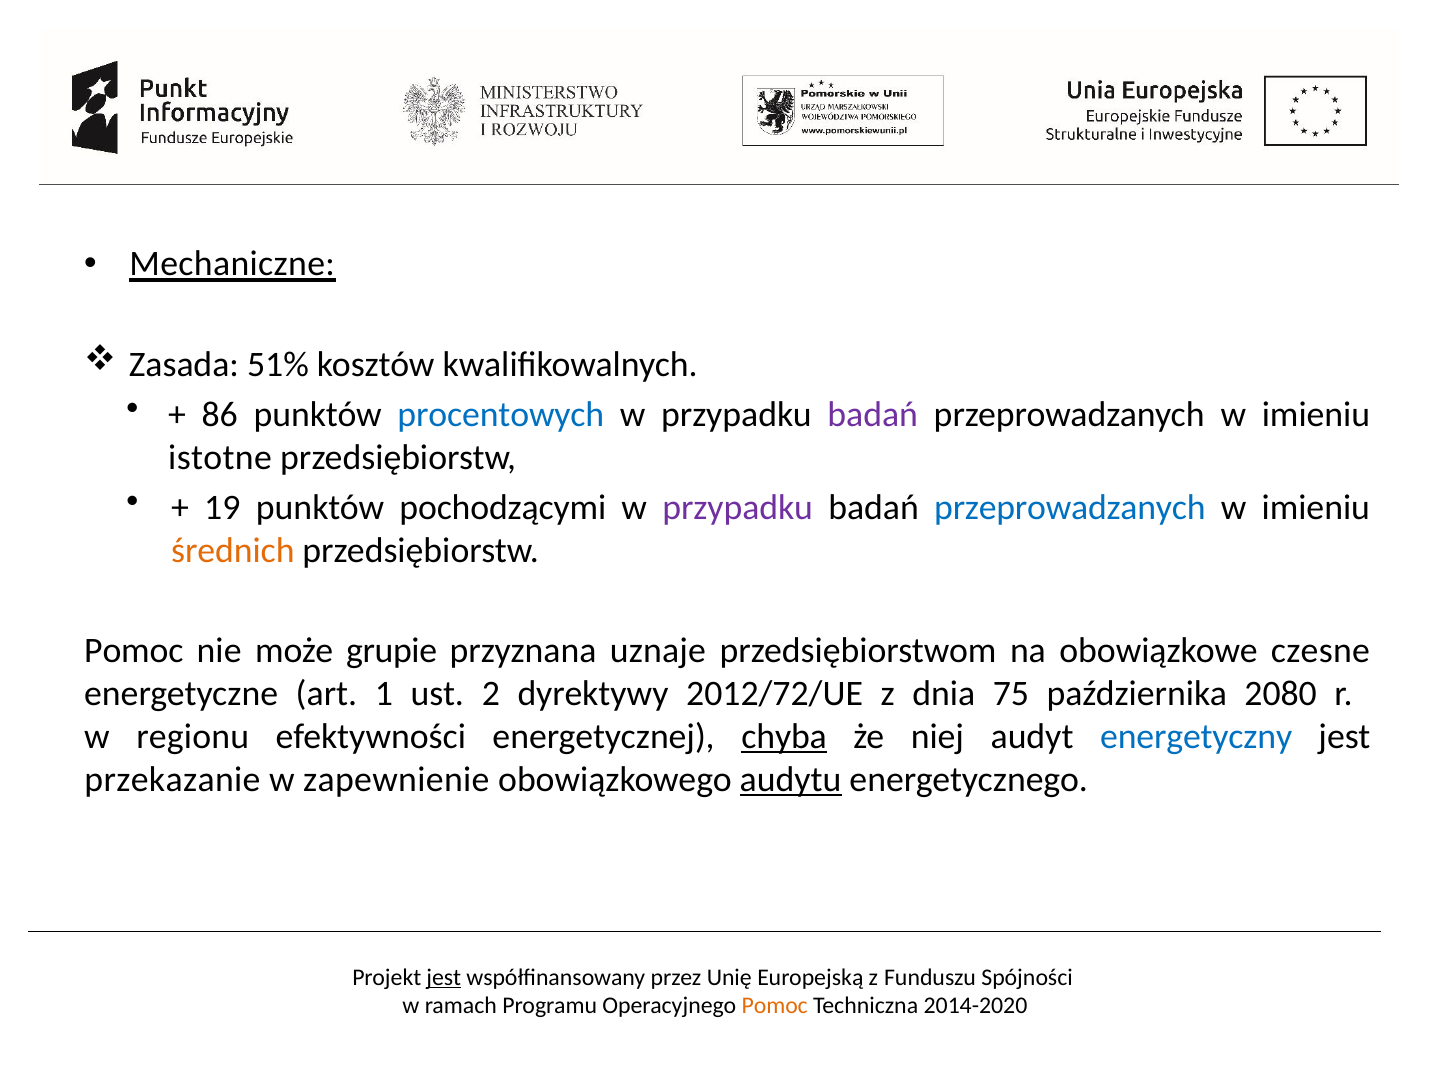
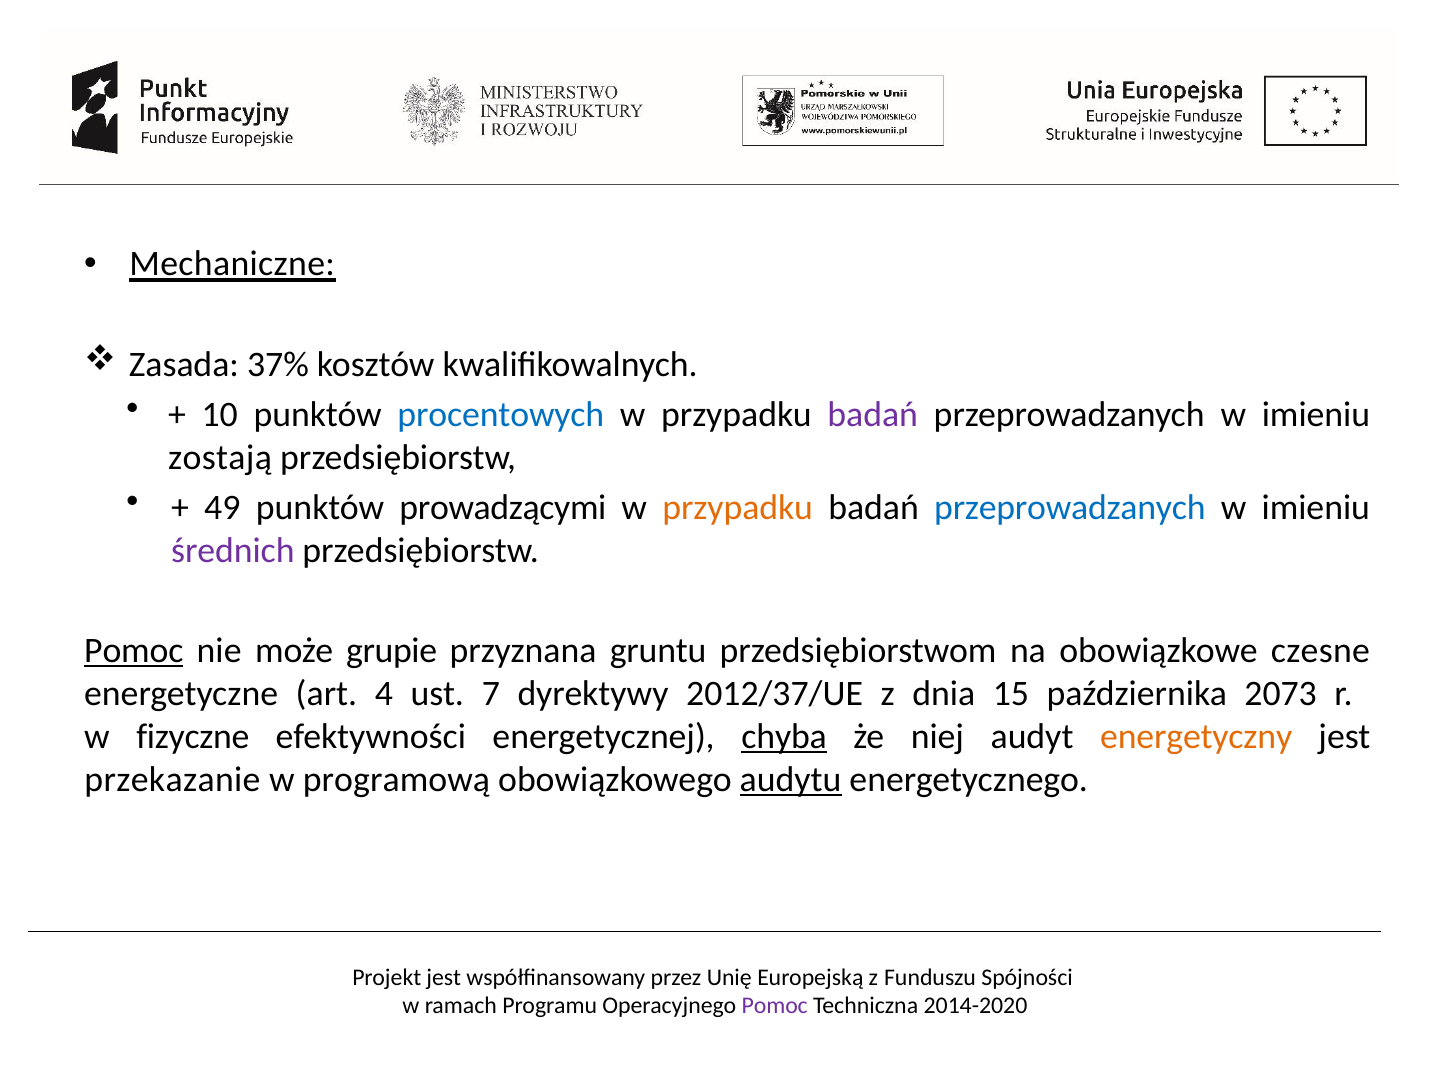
51%: 51% -> 37%
86: 86 -> 10
istotne: istotne -> zostają
19: 19 -> 49
pochodzącymi: pochodzącymi -> prowadzącymi
przypadku at (738, 507) colour: purple -> orange
średnich colour: orange -> purple
Pomoc at (134, 650) underline: none -> present
uznaje: uznaje -> gruntu
1: 1 -> 4
2: 2 -> 7
2012/72/UE: 2012/72/UE -> 2012/37/UE
75: 75 -> 15
2080: 2080 -> 2073
regionu: regionu -> fizyczne
energetyczny colour: blue -> orange
zapewnienie: zapewnienie -> programową
jest at (444, 976) underline: present -> none
Pomoc at (775, 1005) colour: orange -> purple
